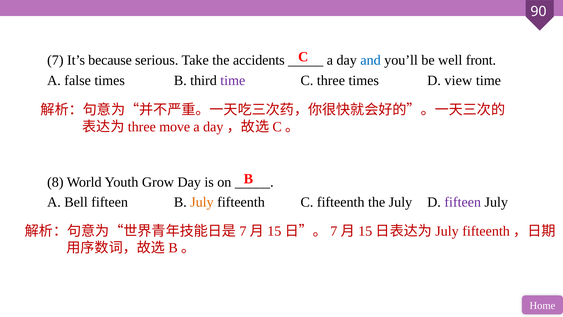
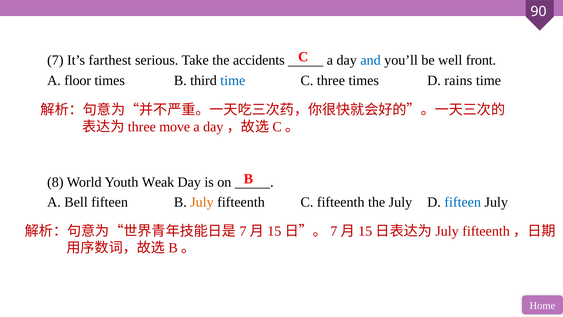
because: because -> farthest
false: false -> floor
time at (233, 81) colour: purple -> blue
view: view -> rains
Grow: Grow -> Weak
fifteen at (463, 202) colour: purple -> blue
